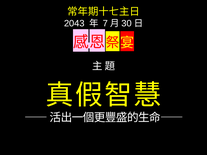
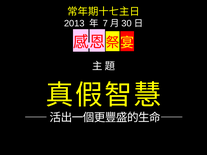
2043: 2043 -> 2013
